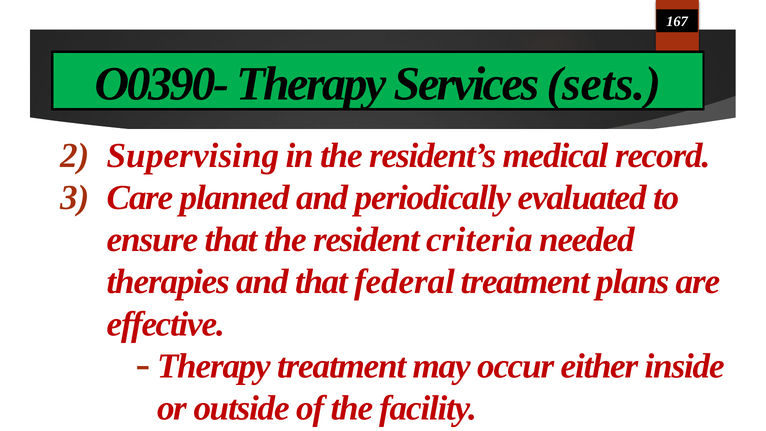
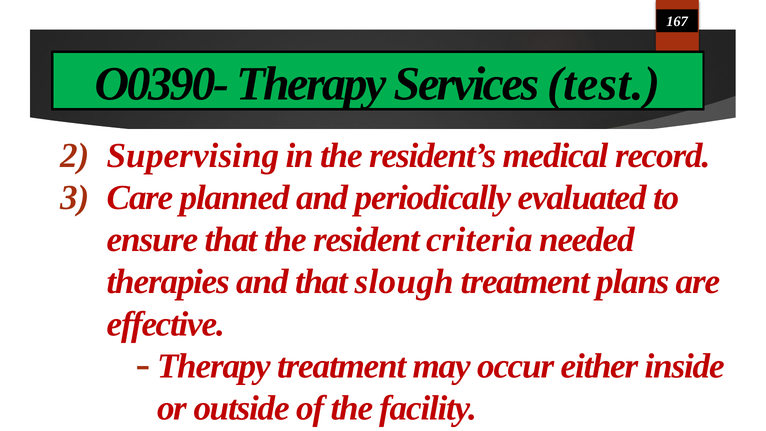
sets: sets -> test
federal: federal -> slough
